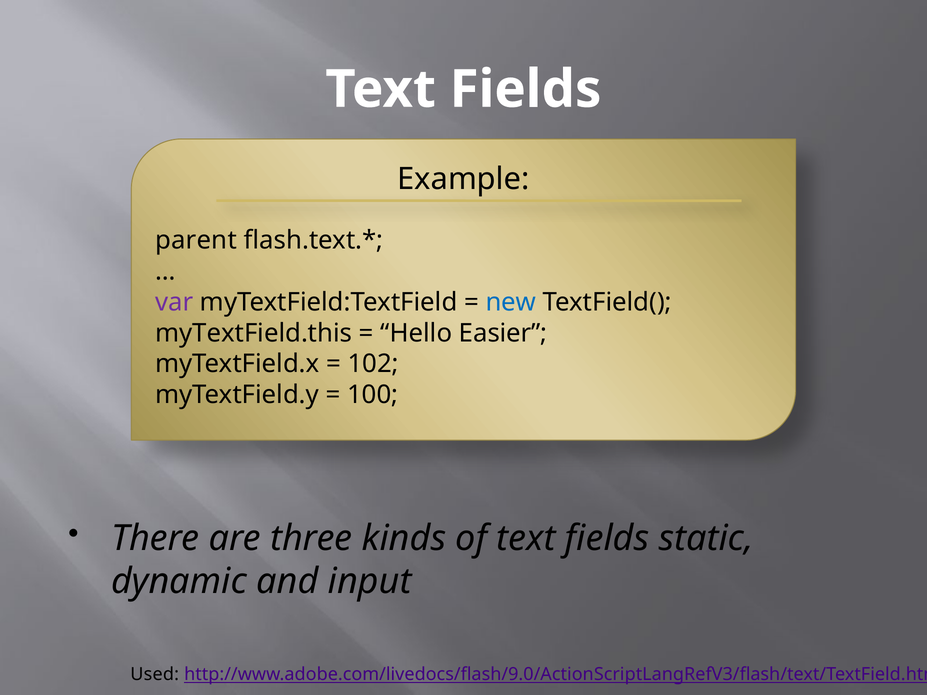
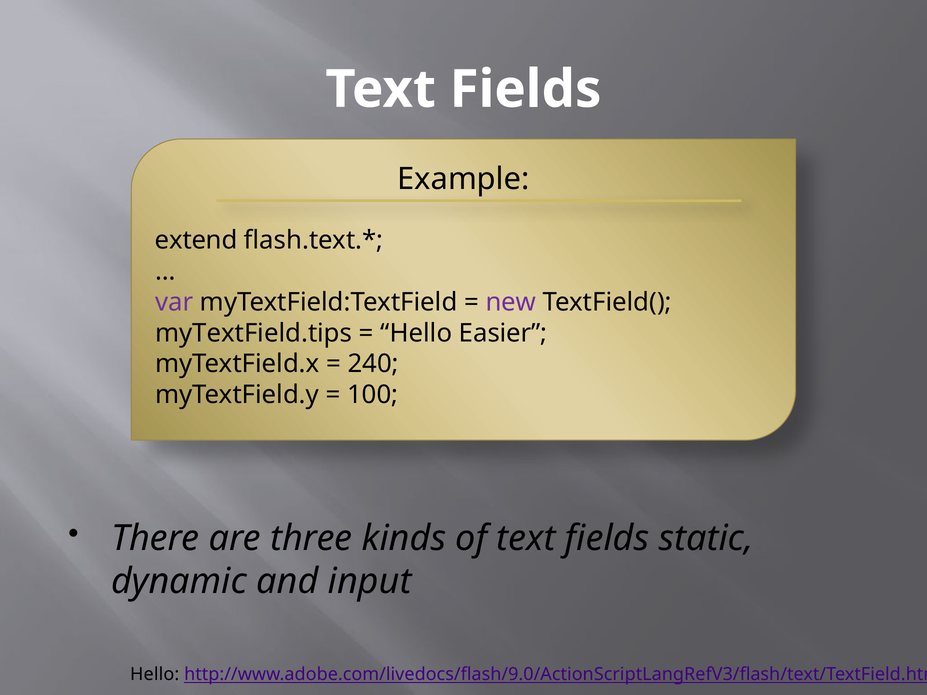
parent: parent -> extend
new colour: blue -> purple
myTextField.this: myTextField.this -> myTextField.tips
102: 102 -> 240
Used at (155, 674): Used -> Hello
